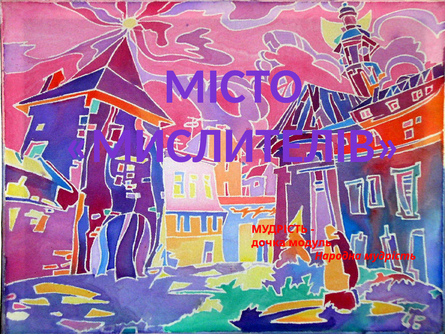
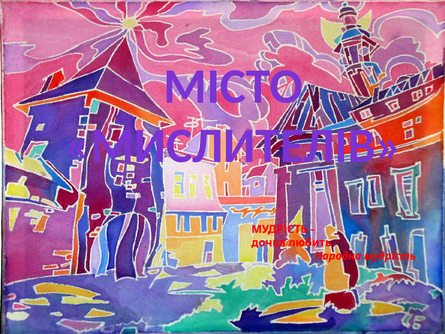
модуль: модуль -> любить
